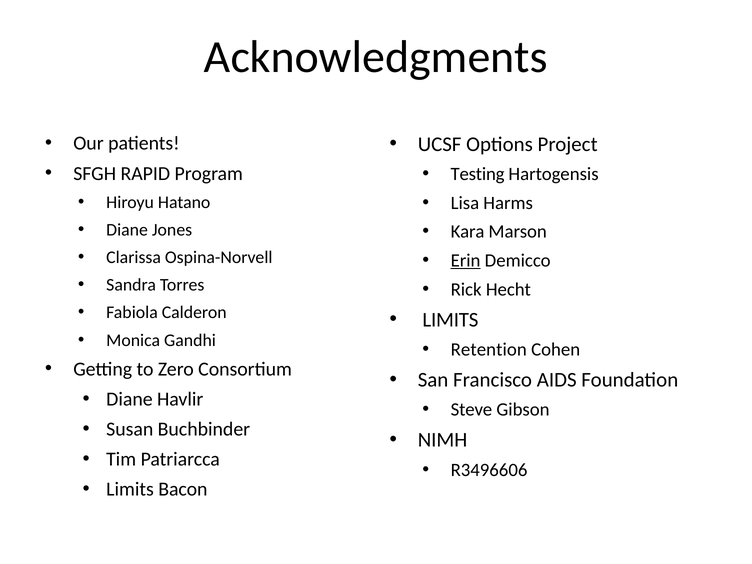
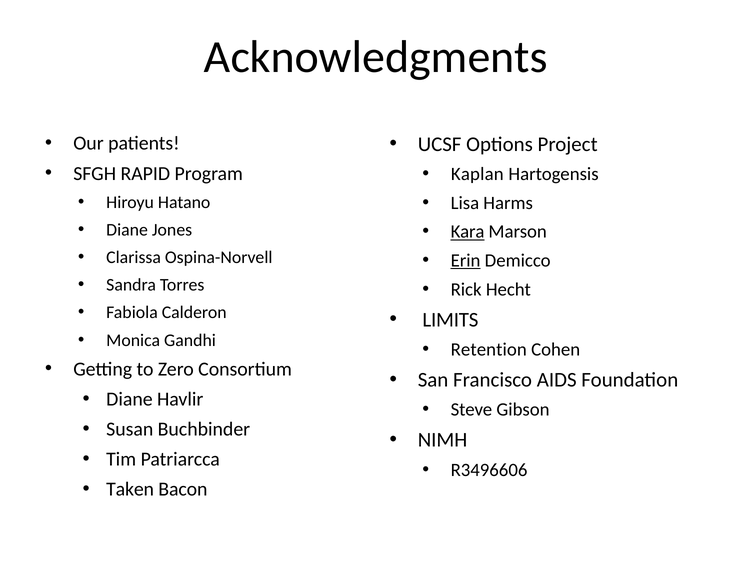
Testing: Testing -> Kaplan
Kara underline: none -> present
Limits at (130, 489): Limits -> Taken
